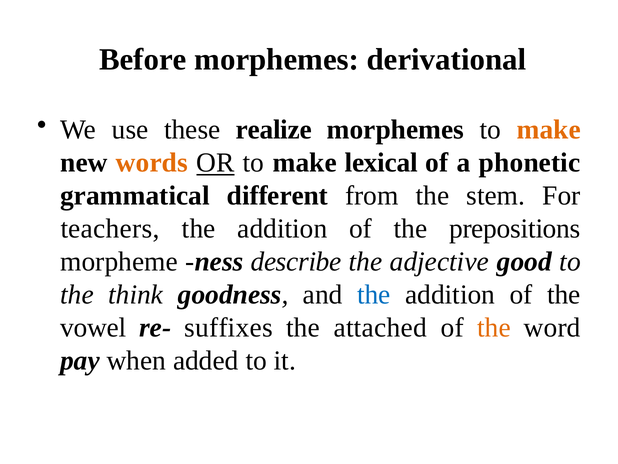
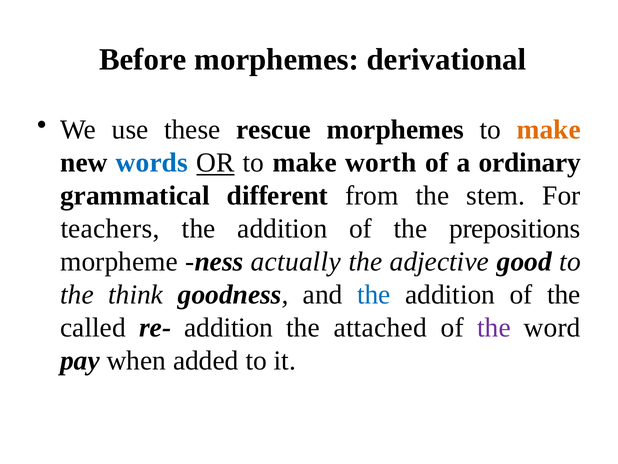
realize: realize -> rescue
words colour: orange -> blue
lexical: lexical -> worth
phonetic: phonetic -> ordinary
describe: describe -> actually
vowel: vowel -> called
re- suffixes: suffixes -> addition
the at (494, 327) colour: orange -> purple
